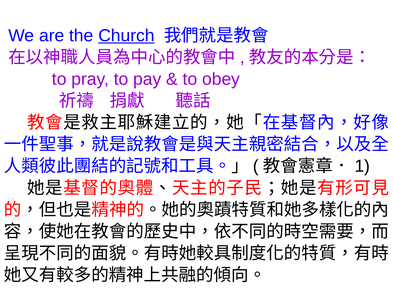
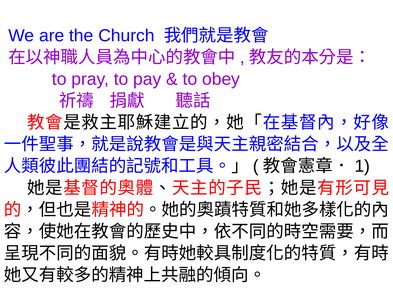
Church underline: present -> none
